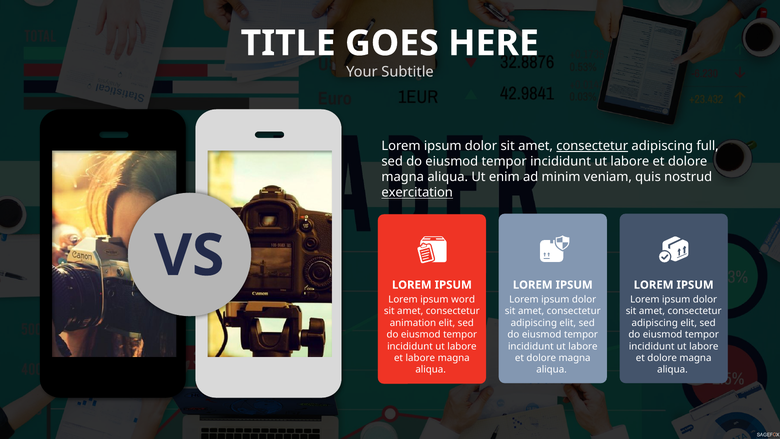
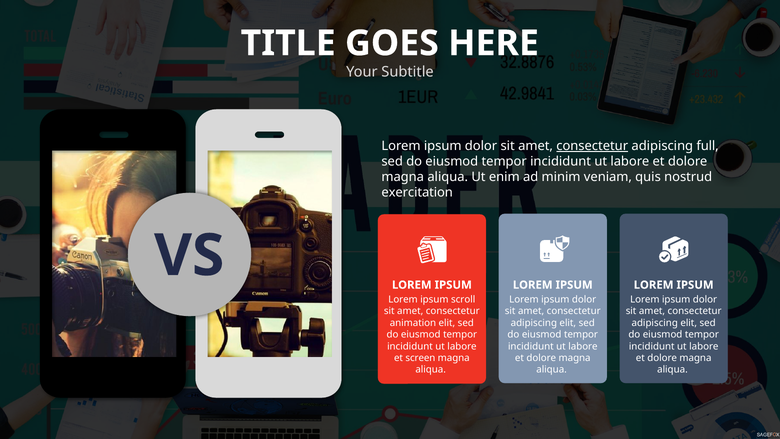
exercitation underline: present -> none
word: word -> scroll
et labore: labore -> screen
